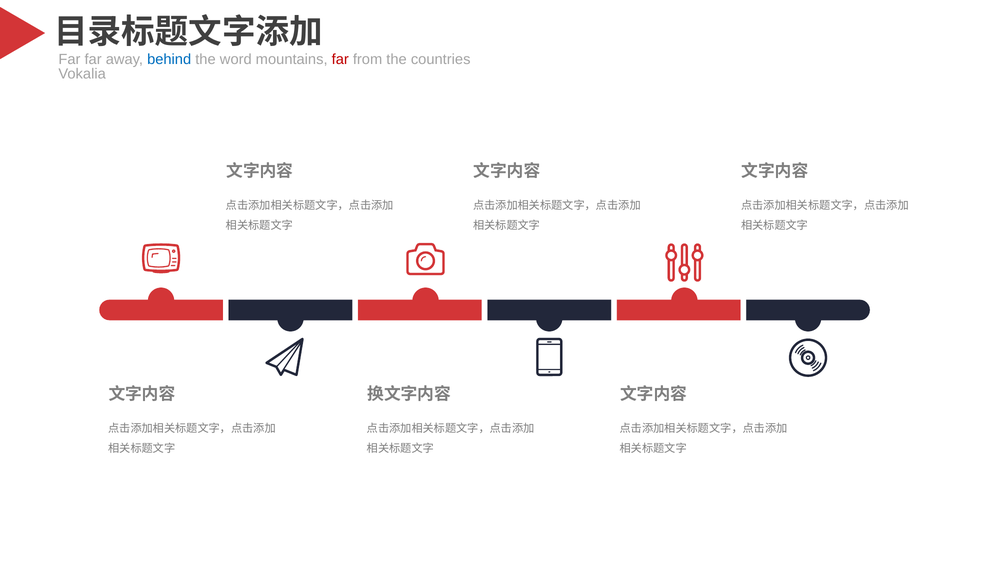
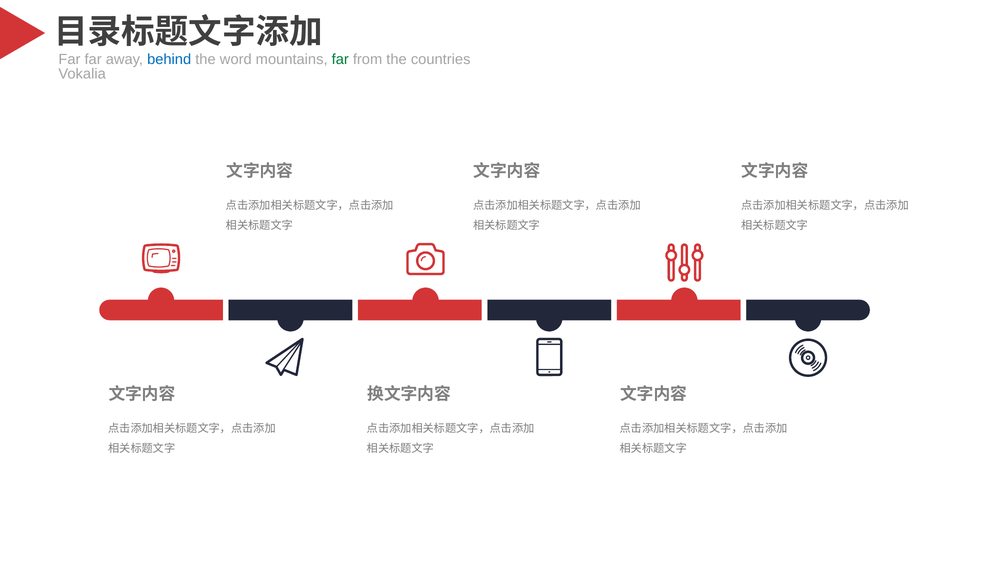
far at (340, 59) colour: red -> green
